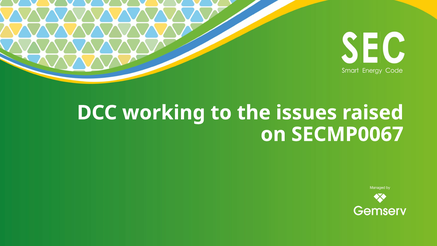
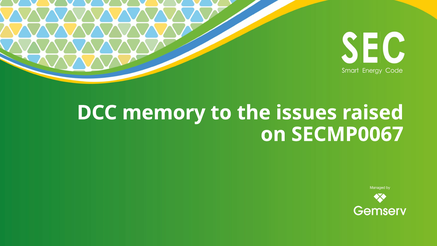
working: working -> memory
